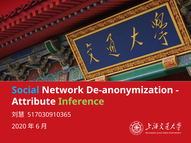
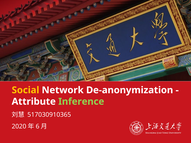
Social colour: light blue -> yellow
